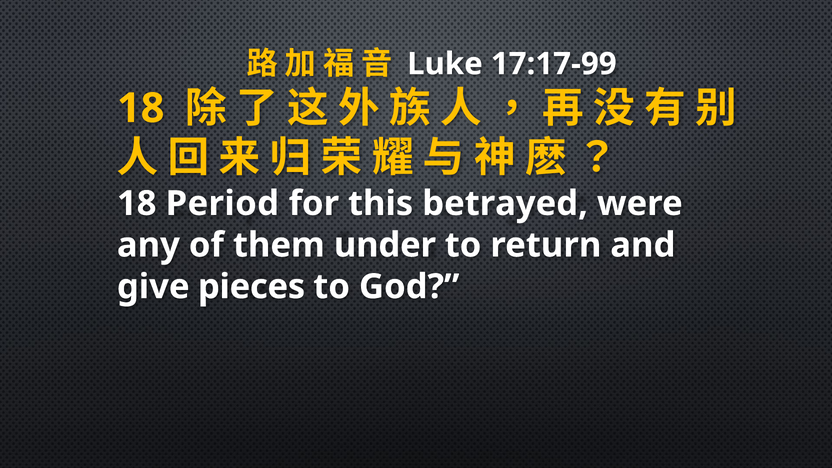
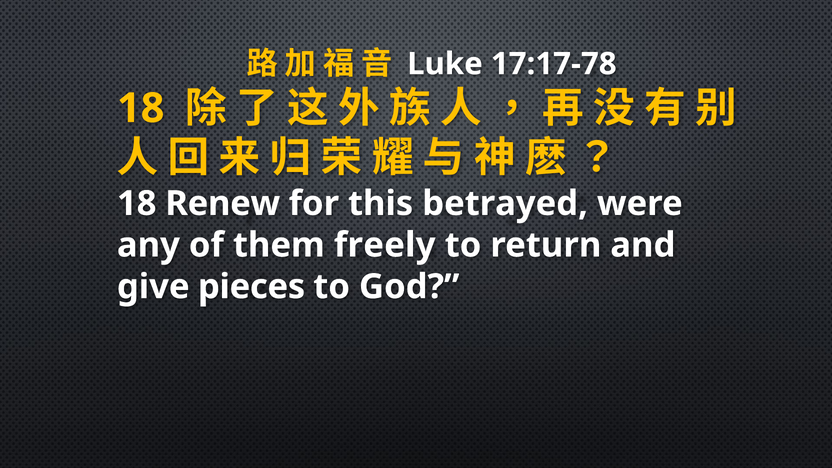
17:17-99: 17:17-99 -> 17:17-78
Period: Period -> Renew
under: under -> freely
